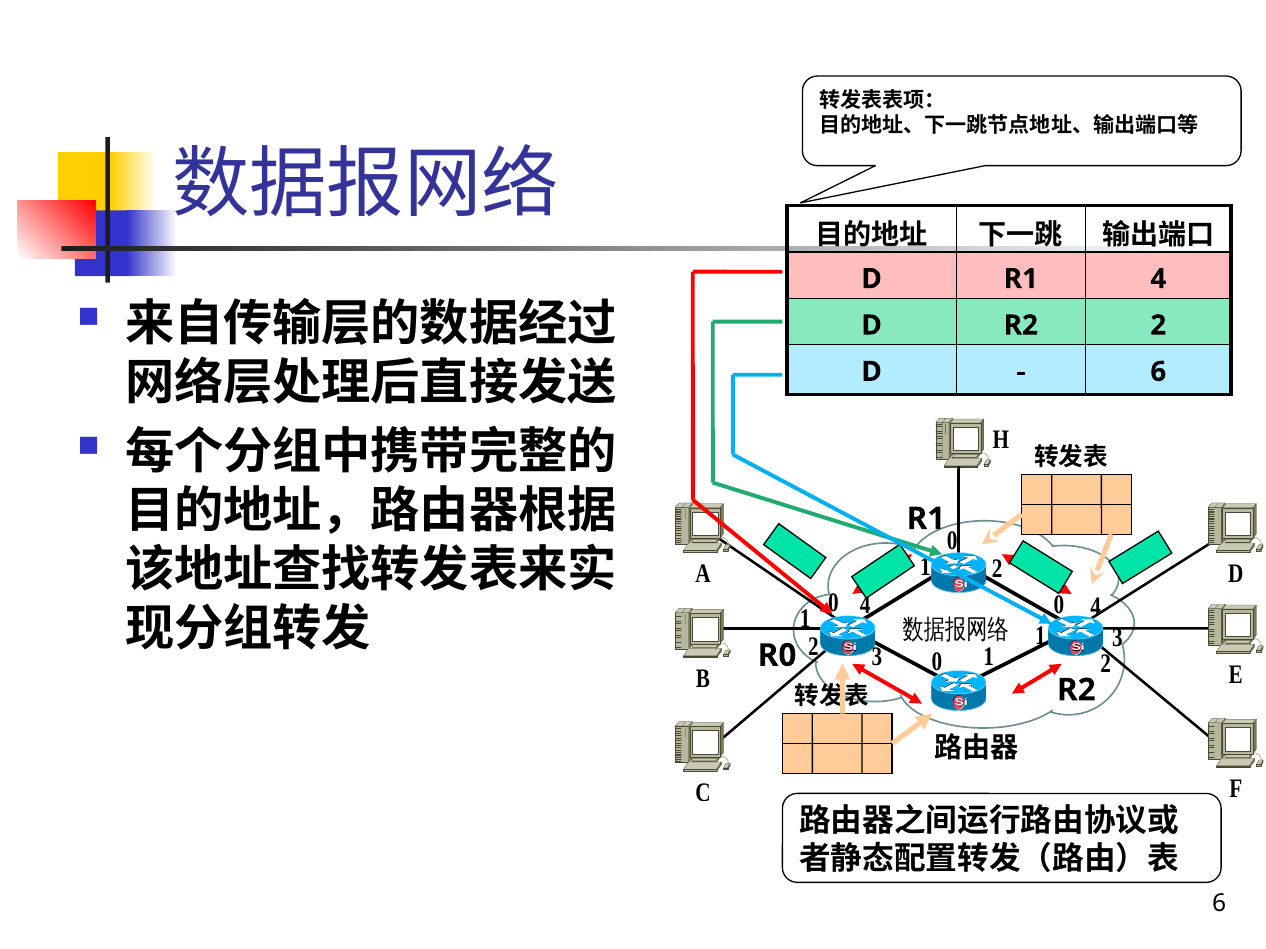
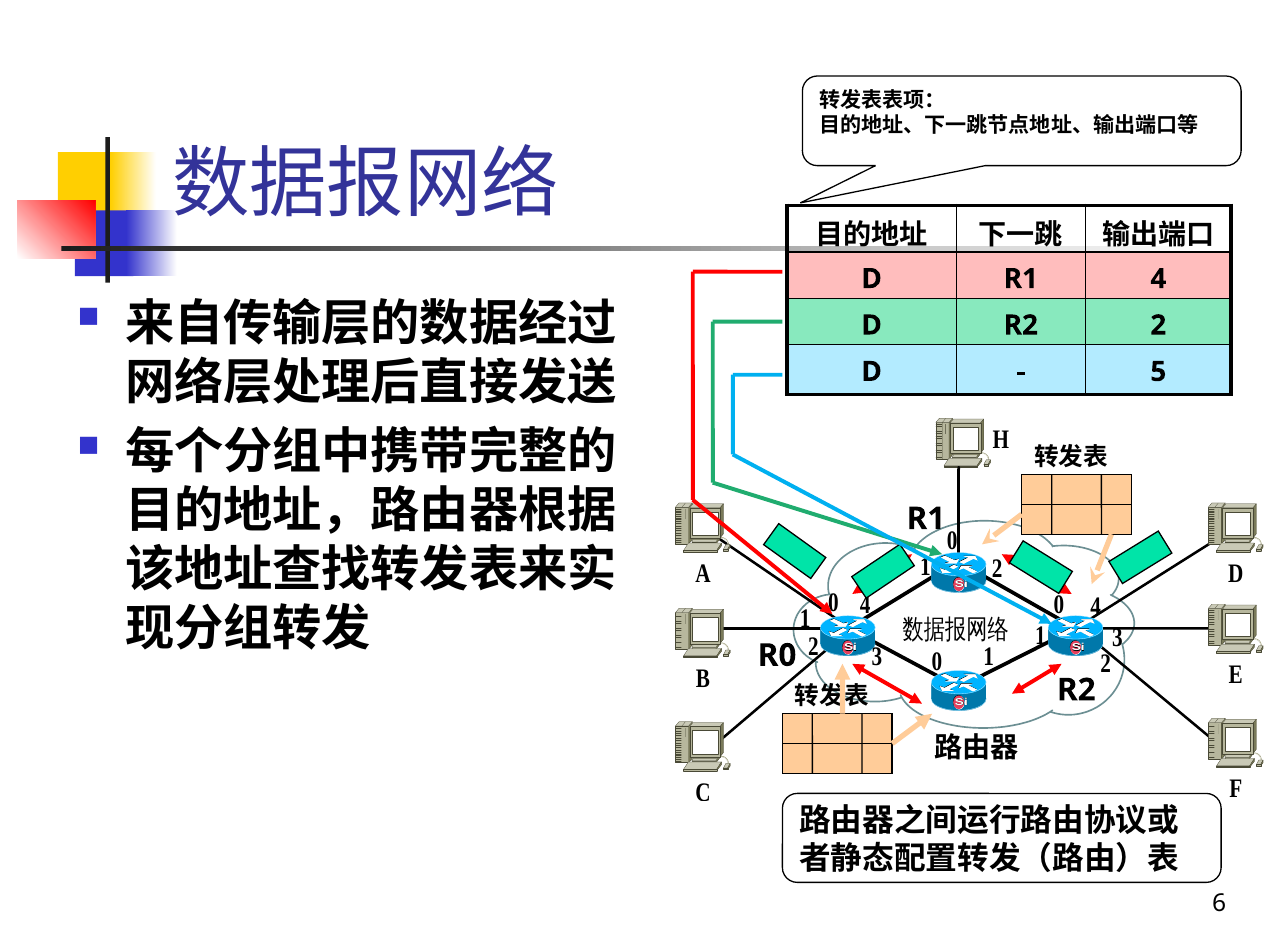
6 at (1158, 372): 6 -> 5
